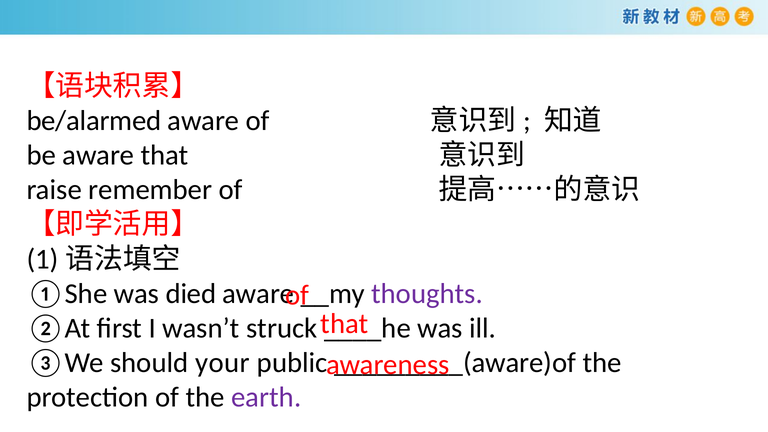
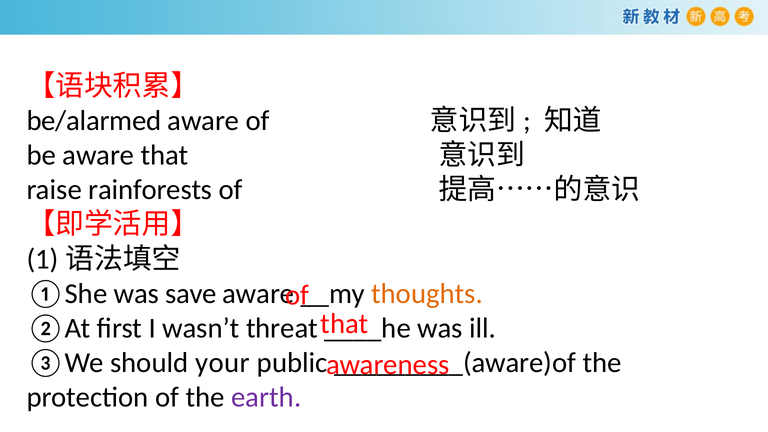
remember: remember -> rainforests
died: died -> save
thoughts colour: purple -> orange
struck: struck -> threat
